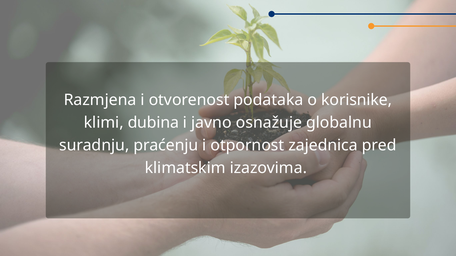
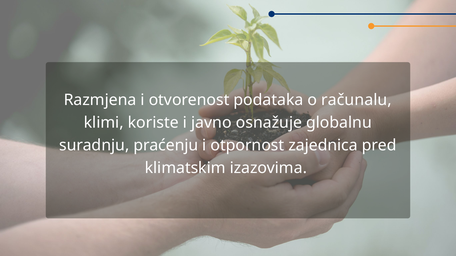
korisnike: korisnike -> računalu
dubina: dubina -> koriste
